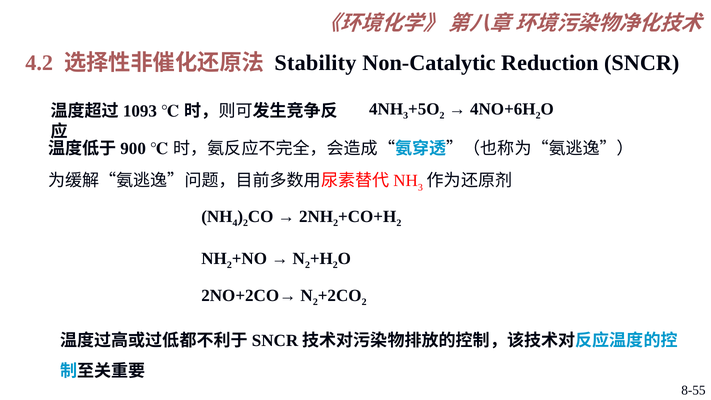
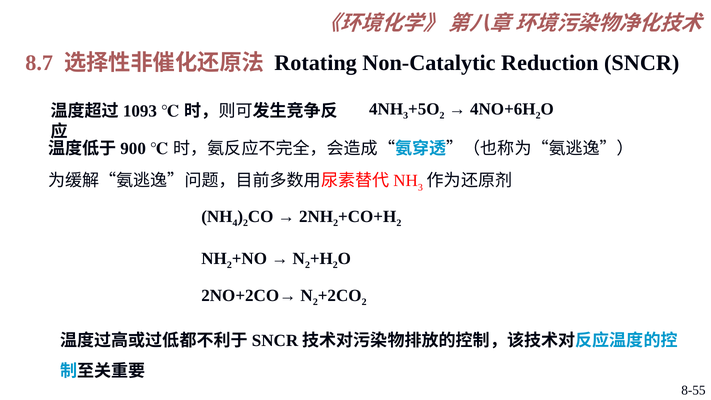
4.2: 4.2 -> 8.7
Stability: Stability -> Rotating
